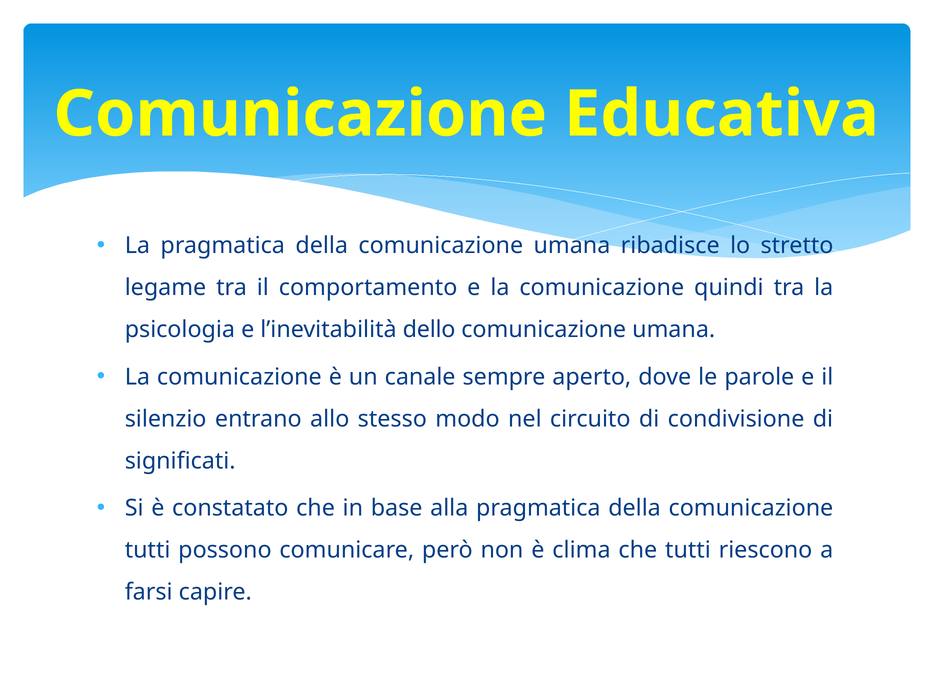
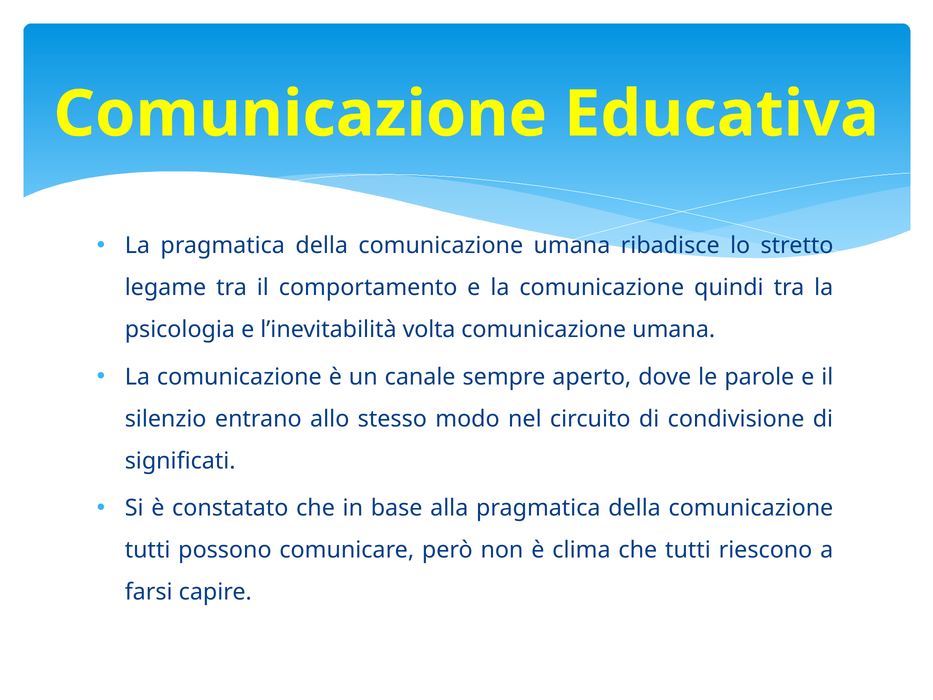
dello: dello -> volta
